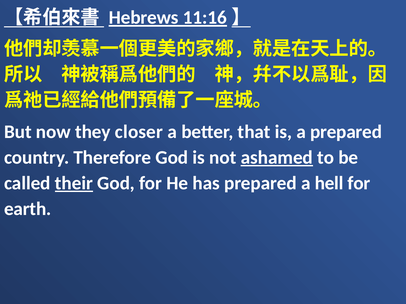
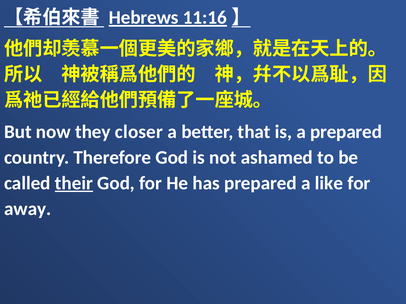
ashamed underline: present -> none
hell: hell -> like
earth: earth -> away
